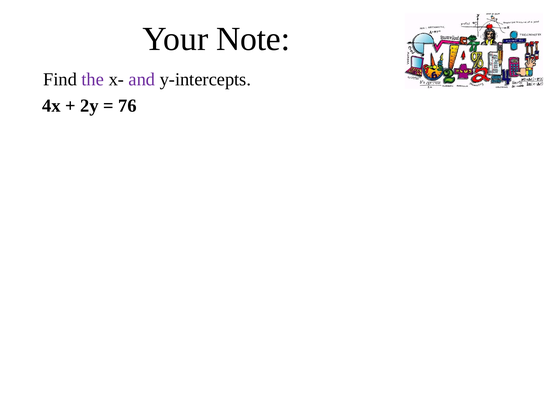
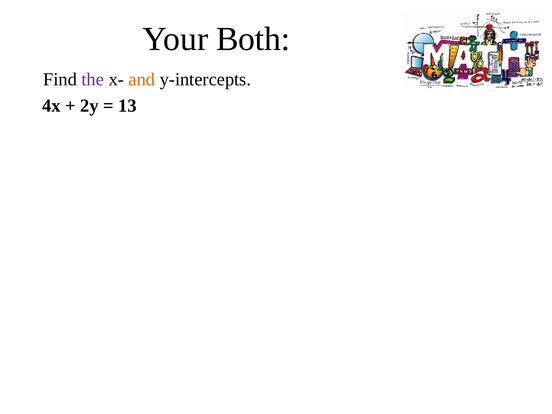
Note: Note -> Both
and colour: purple -> orange
76: 76 -> 13
